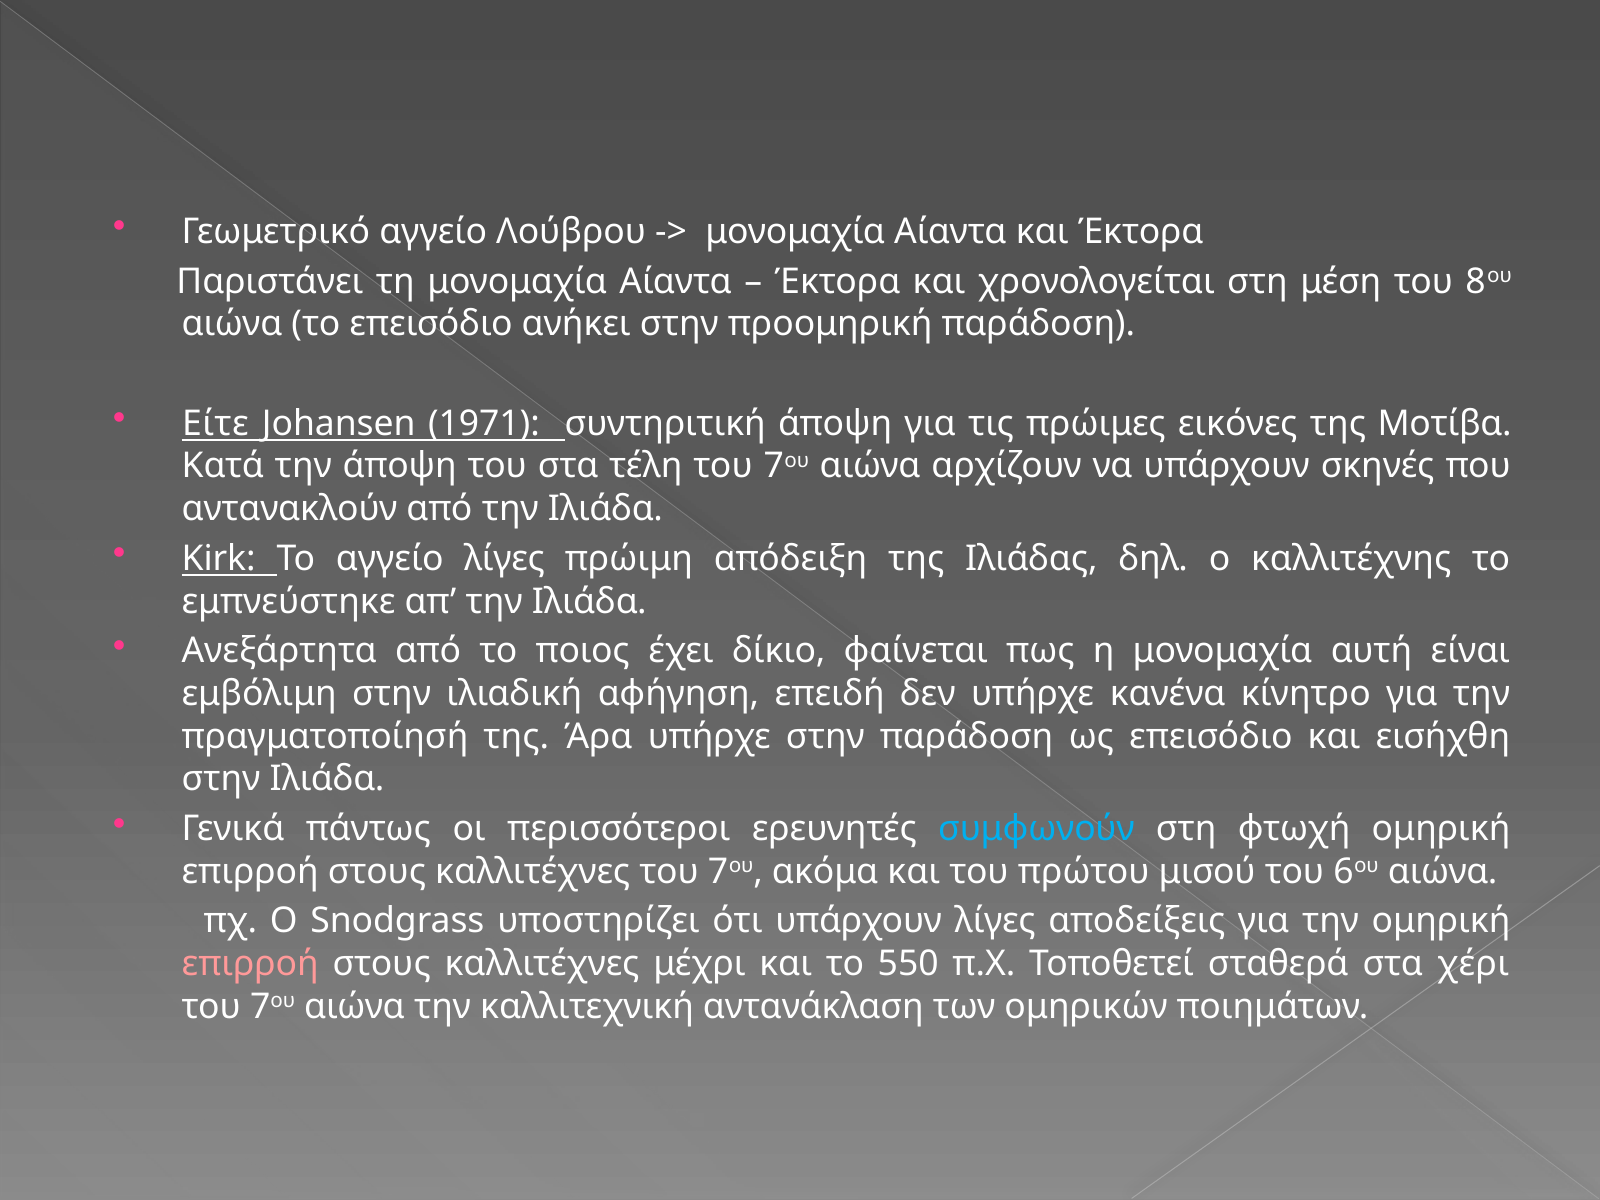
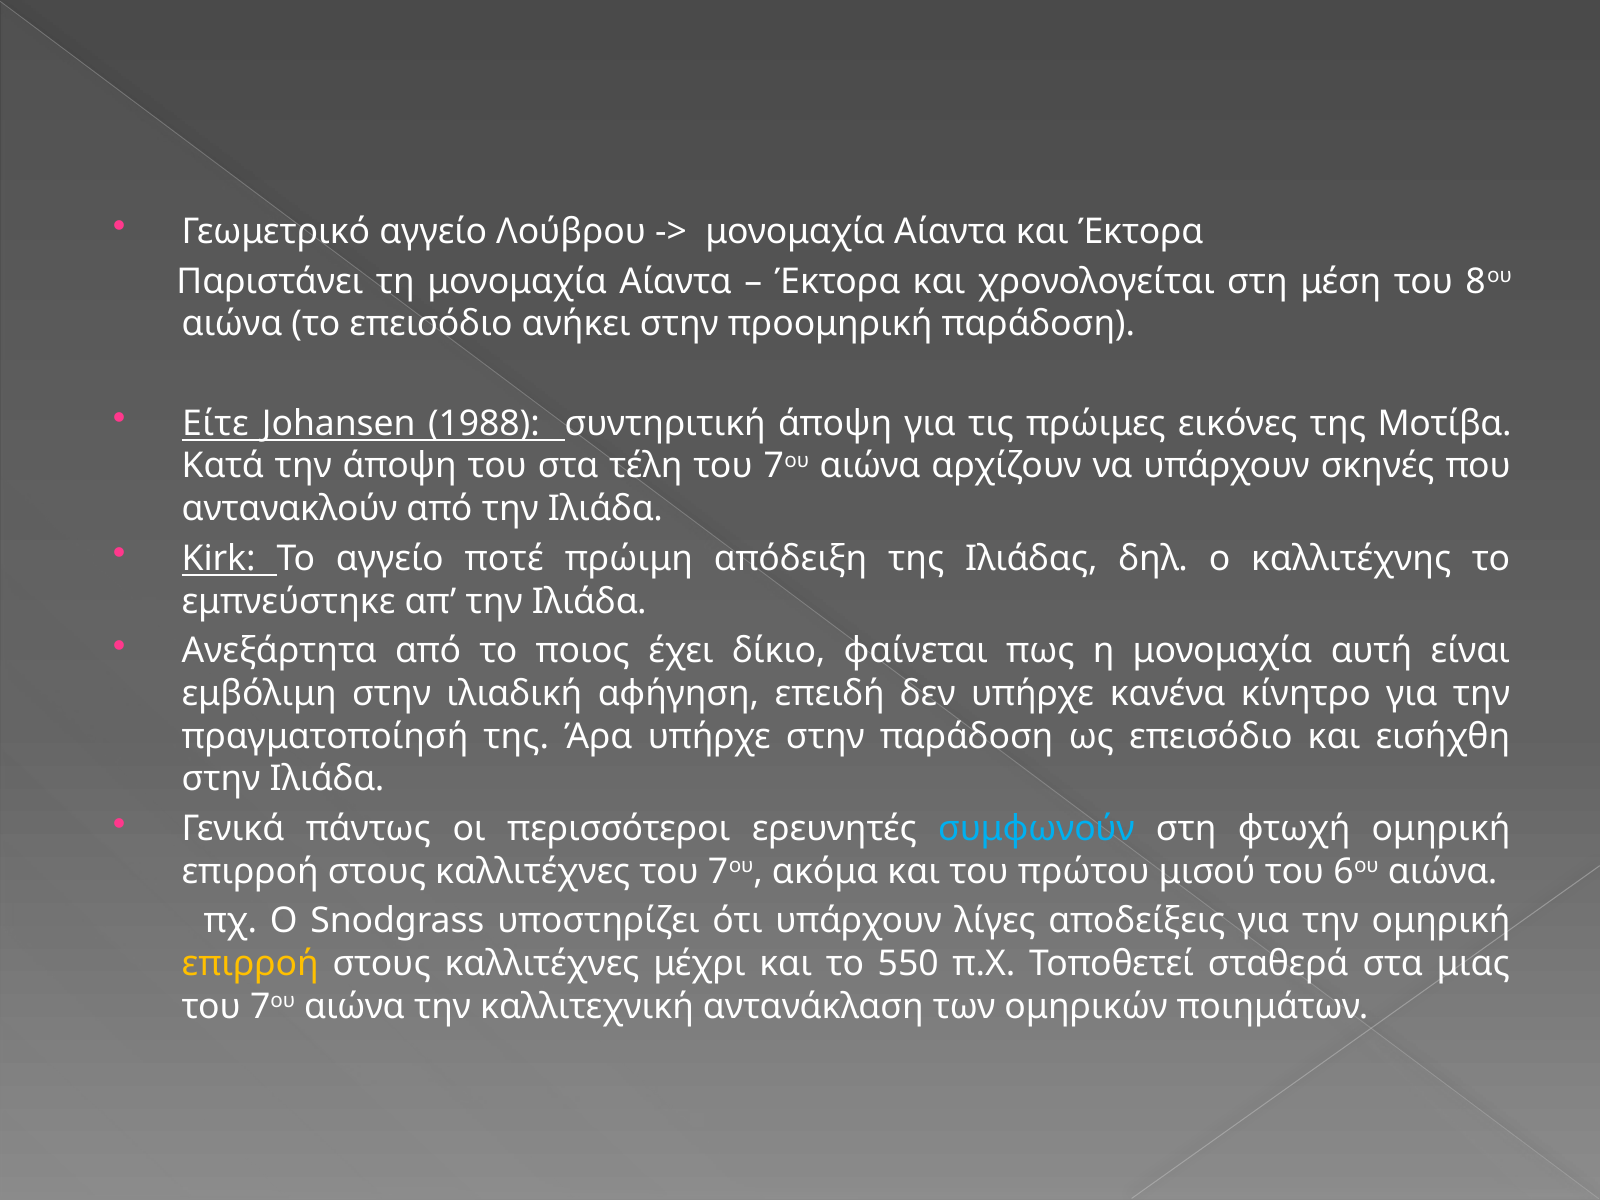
1971: 1971 -> 1988
αγγείο λίγες: λίγες -> ποτέ
επιρροή at (250, 964) colour: pink -> yellow
χέρι: χέρι -> μιας
